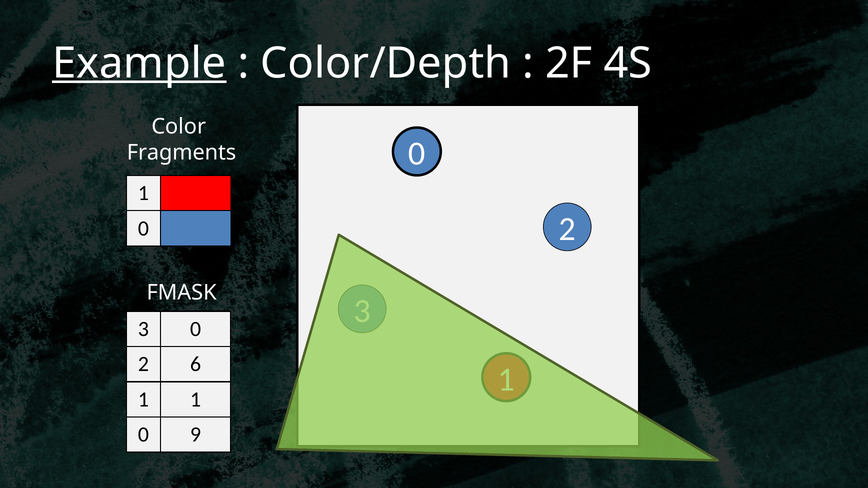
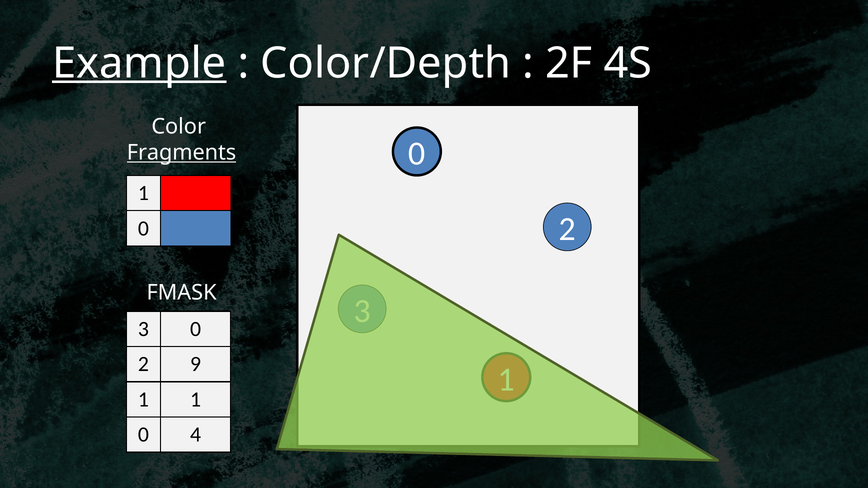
Fragments underline: none -> present
6: 6 -> 9
9: 9 -> 4
